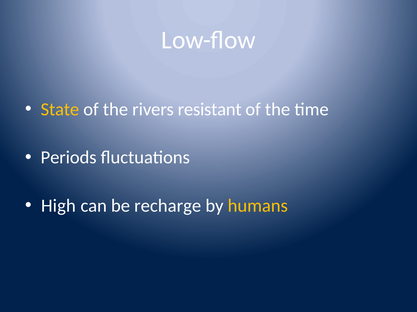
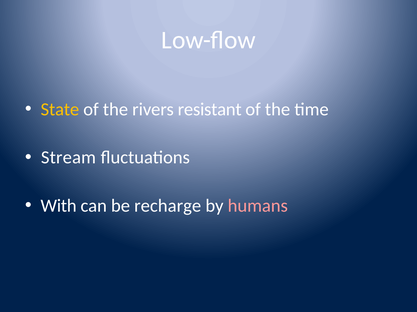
Periods: Periods -> Stream
High: High -> With
humans colour: yellow -> pink
